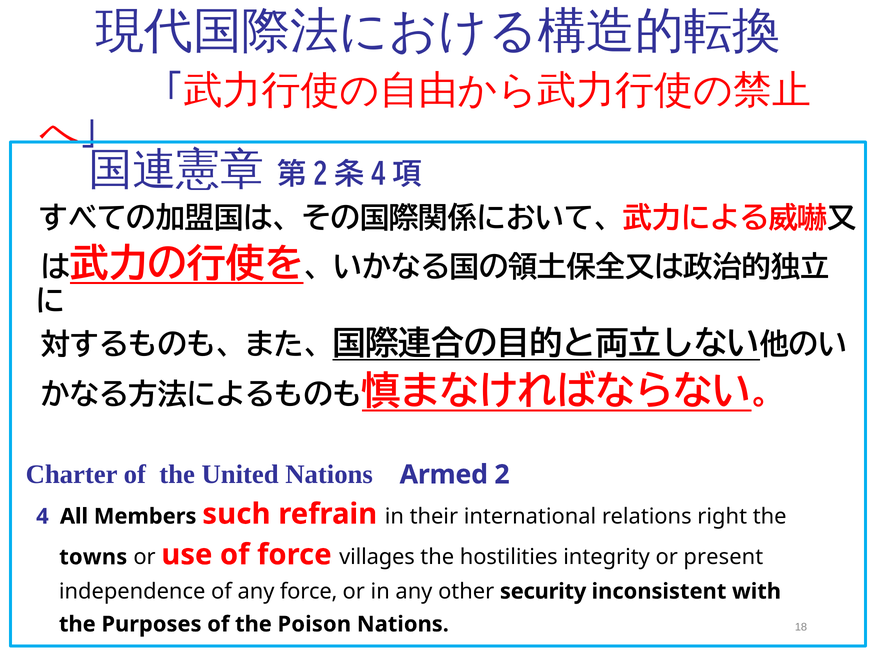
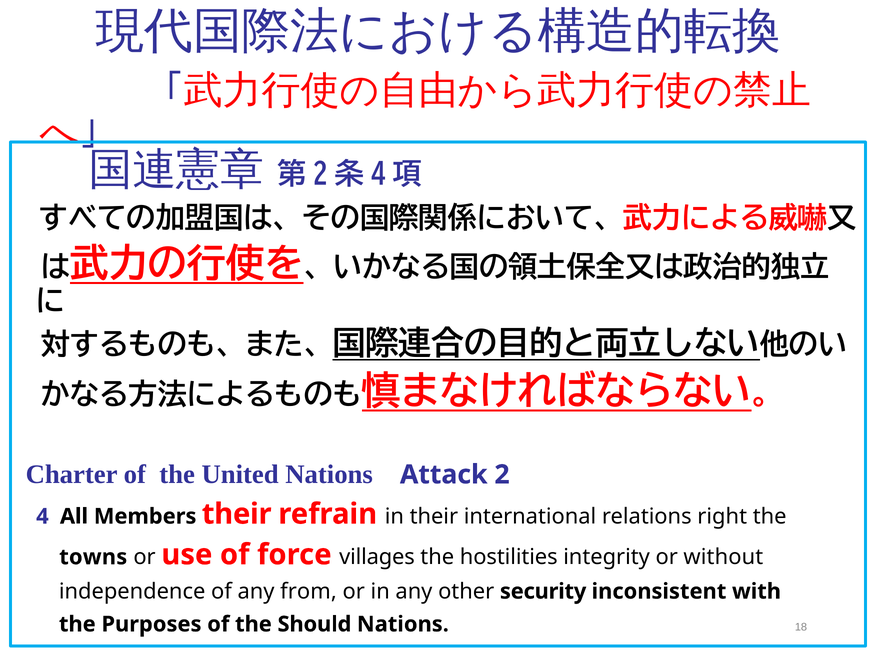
Armed: Armed -> Attack
Members such: such -> their
present: present -> without
any force: force -> from
Poison: Poison -> Should
